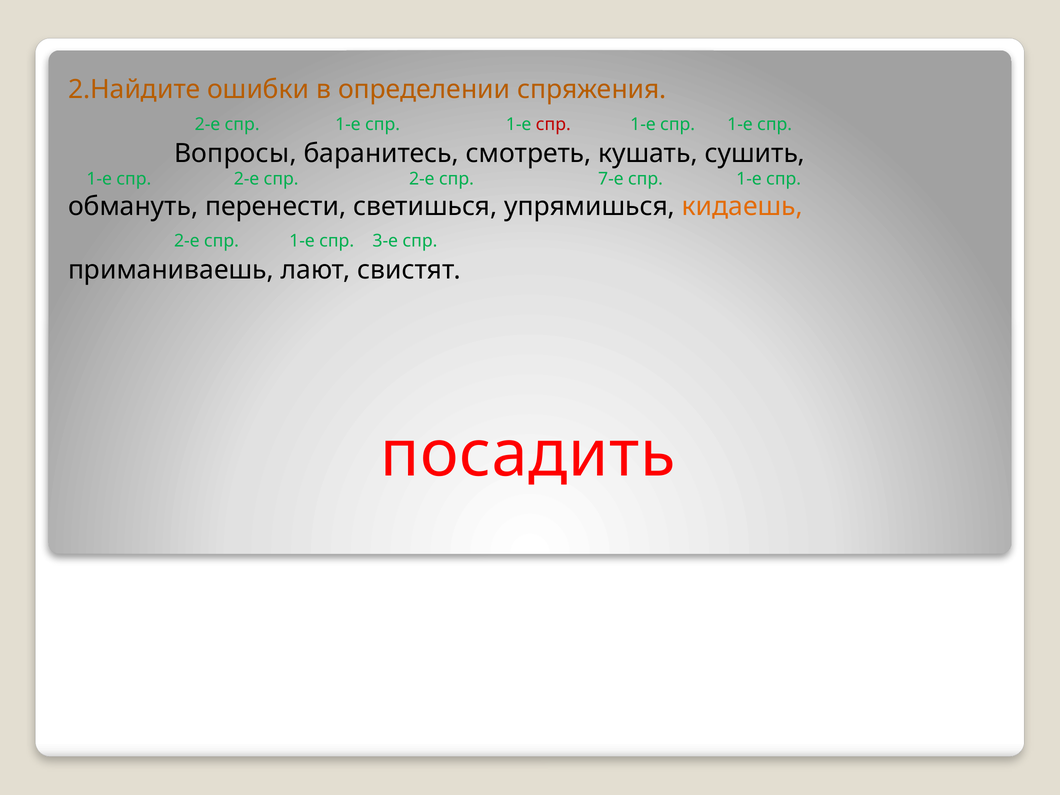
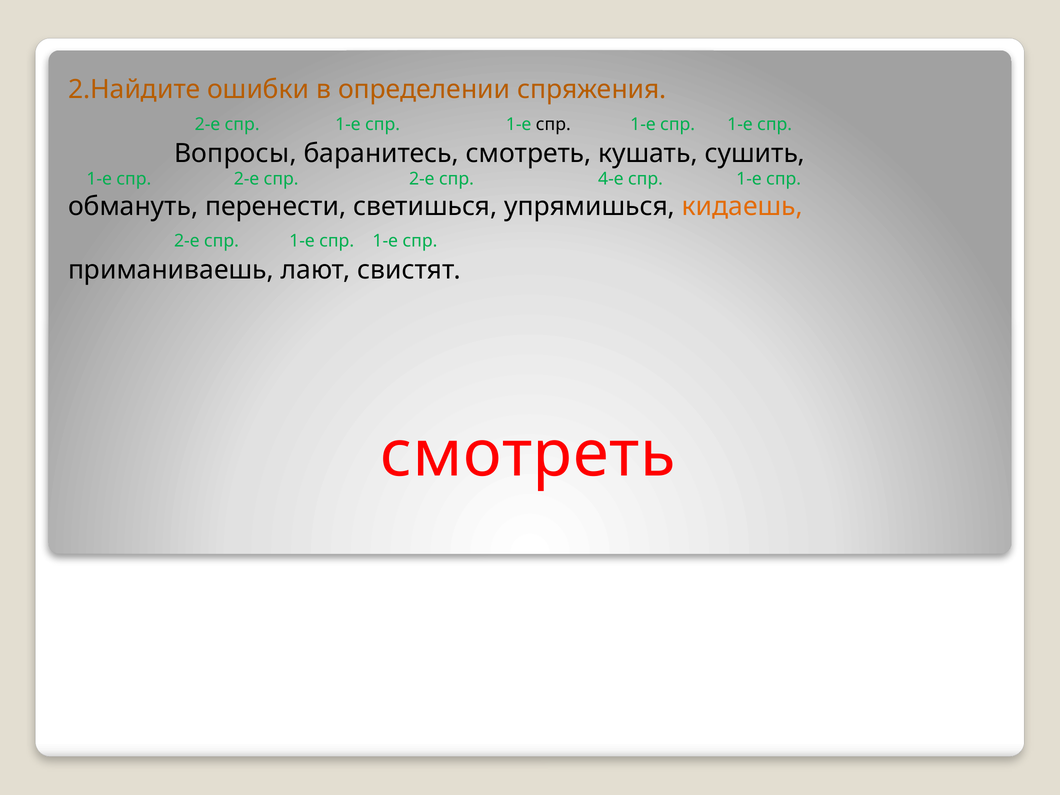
спр at (553, 124) colour: red -> black
7-е: 7-е -> 4-е
3-е at (385, 241): 3-е -> 1-е
посадить at (528, 455): посадить -> смотреть
